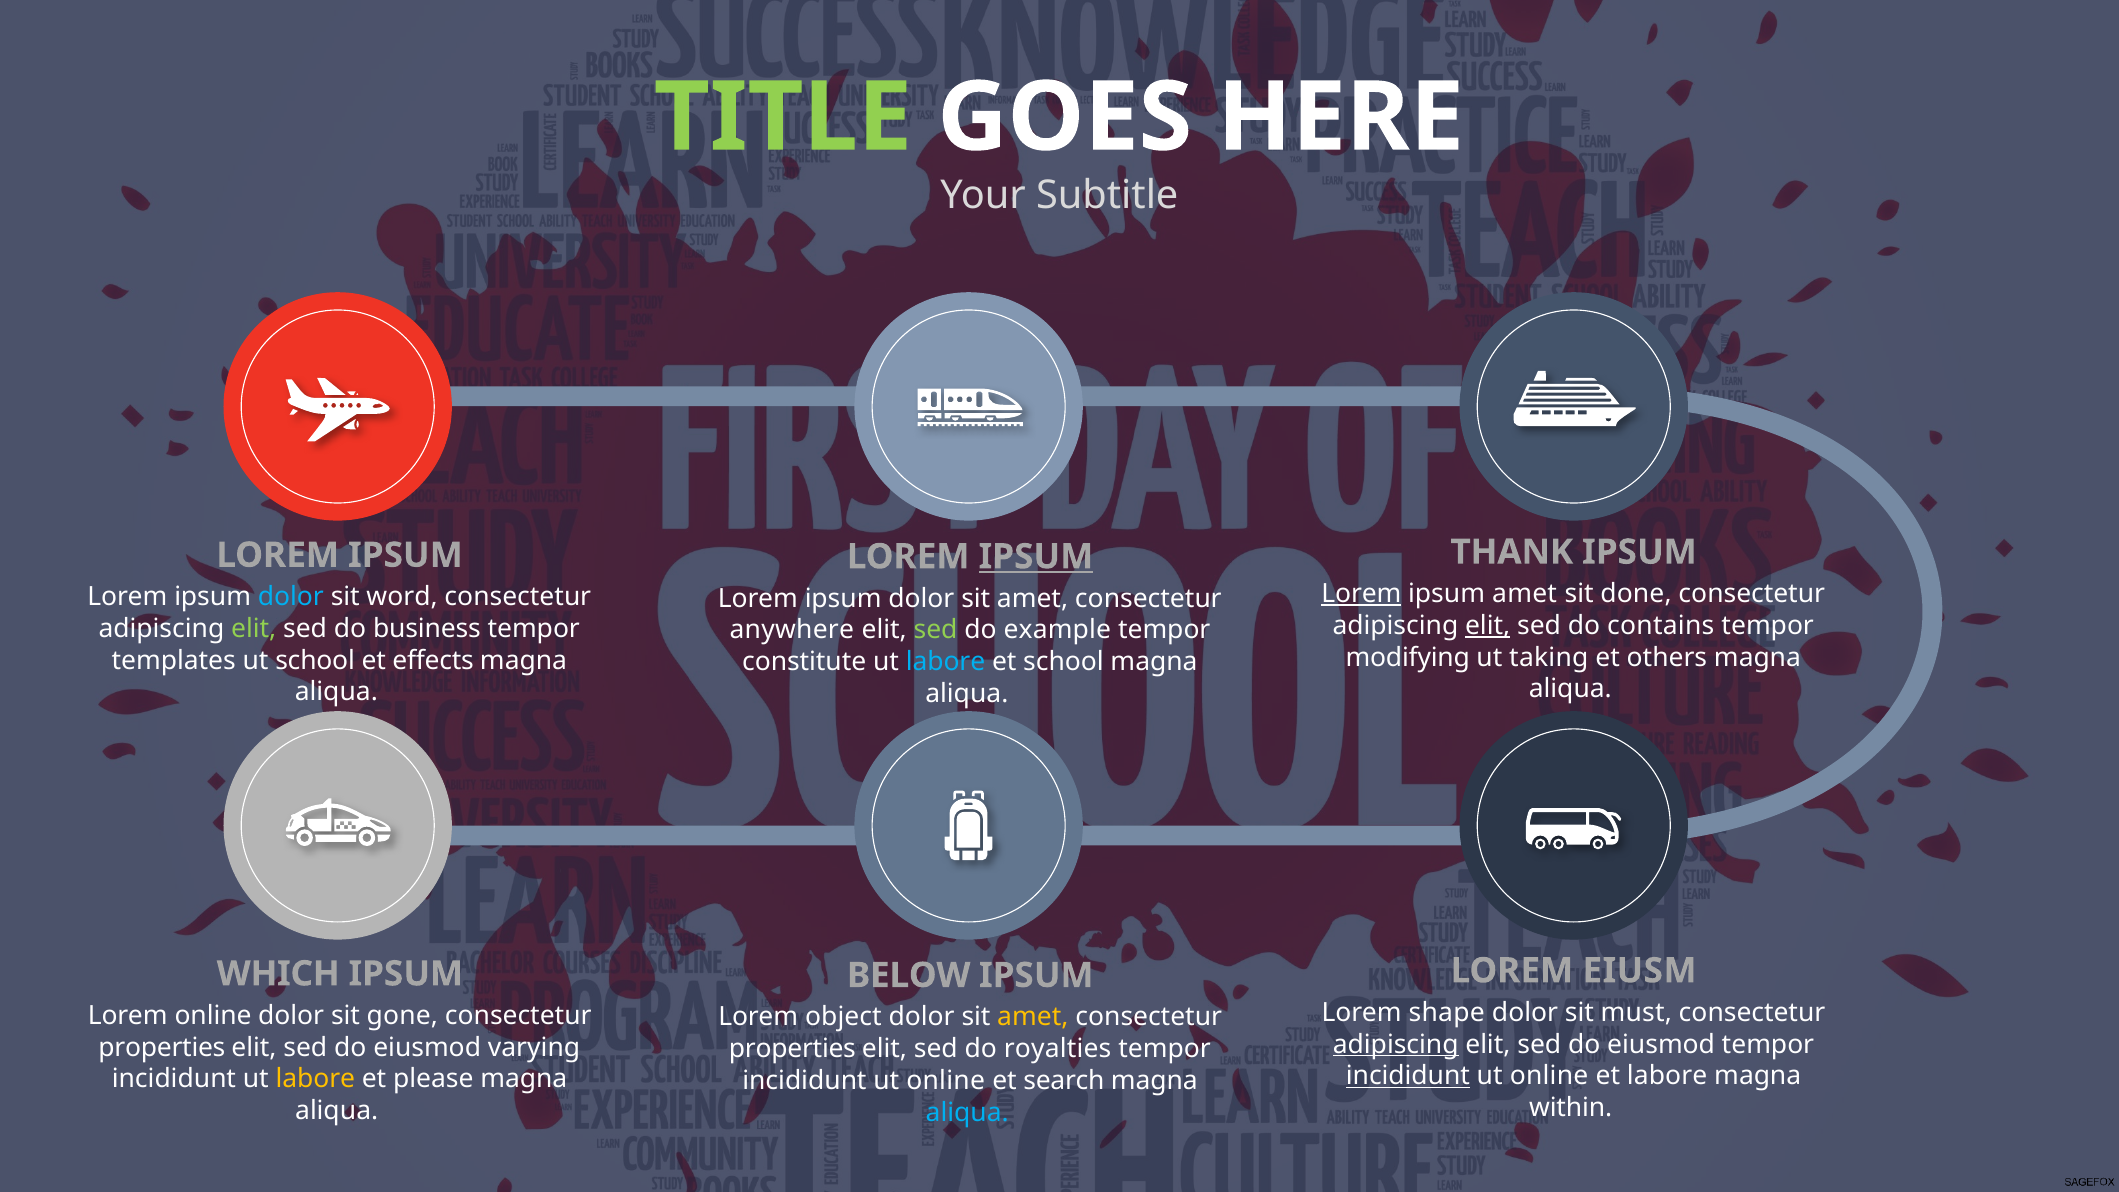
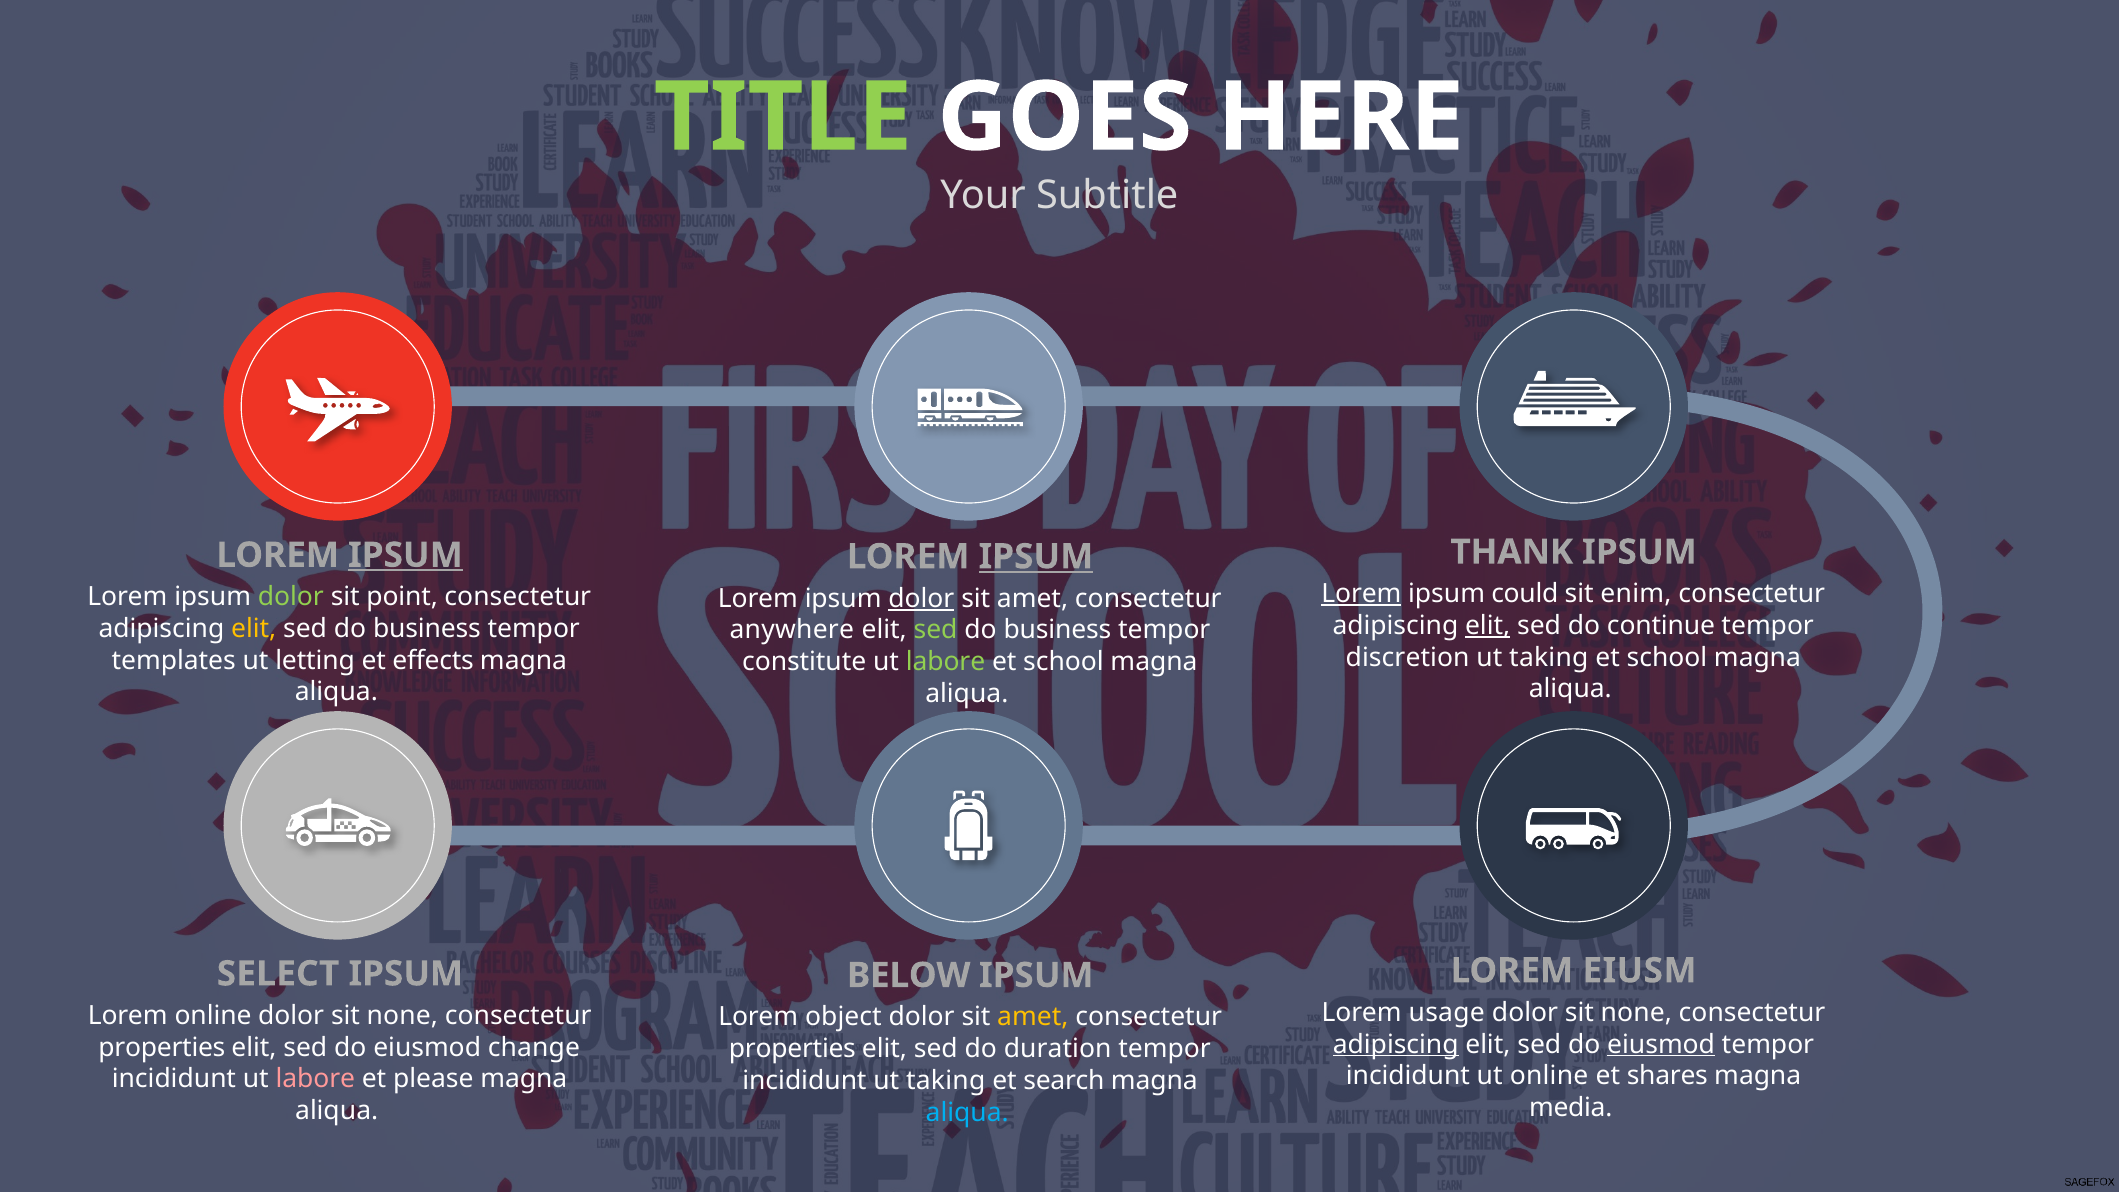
IPSUM at (405, 555) underline: none -> present
ipsum amet: amet -> could
done: done -> enim
dolor at (291, 597) colour: light blue -> light green
word: word -> point
dolor at (921, 598) underline: none -> present
contains: contains -> continue
elit at (254, 629) colour: light green -> yellow
example at (1057, 630): example -> business
modifying: modifying -> discretion
others at (1667, 657): others -> school
ut school: school -> letting
labore at (946, 662) colour: light blue -> light green
WHICH: WHICH -> SELECT
shape: shape -> usage
must at (1636, 1012): must -> none
gone at (402, 1016): gone -> none
eiusmod at (1661, 1044) underline: none -> present
varying: varying -> change
royalties: royalties -> duration
incididunt at (1408, 1076) underline: present -> none
et labore: labore -> shares
labore at (315, 1079) colour: yellow -> pink
online at (946, 1081): online -> taking
within: within -> media
